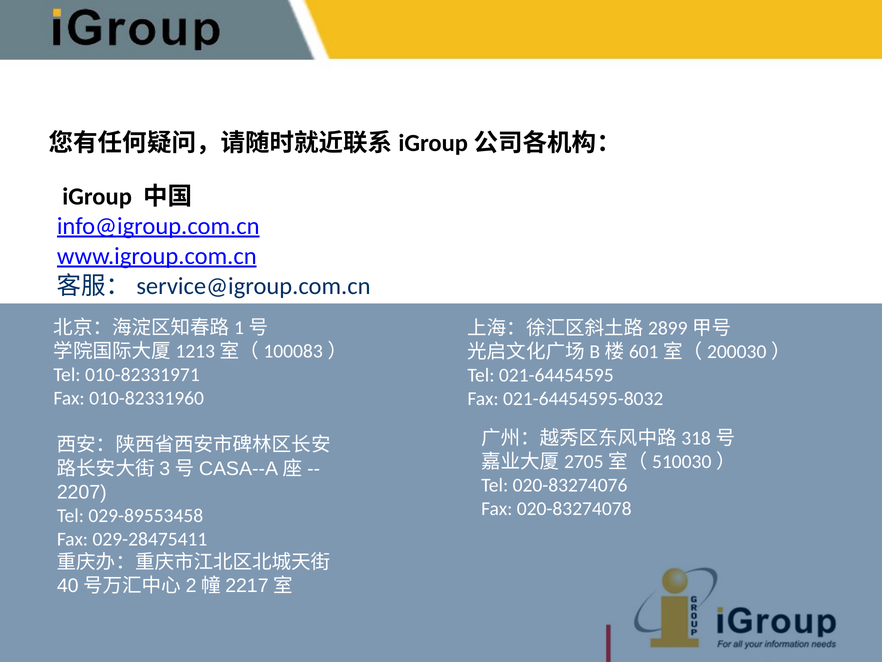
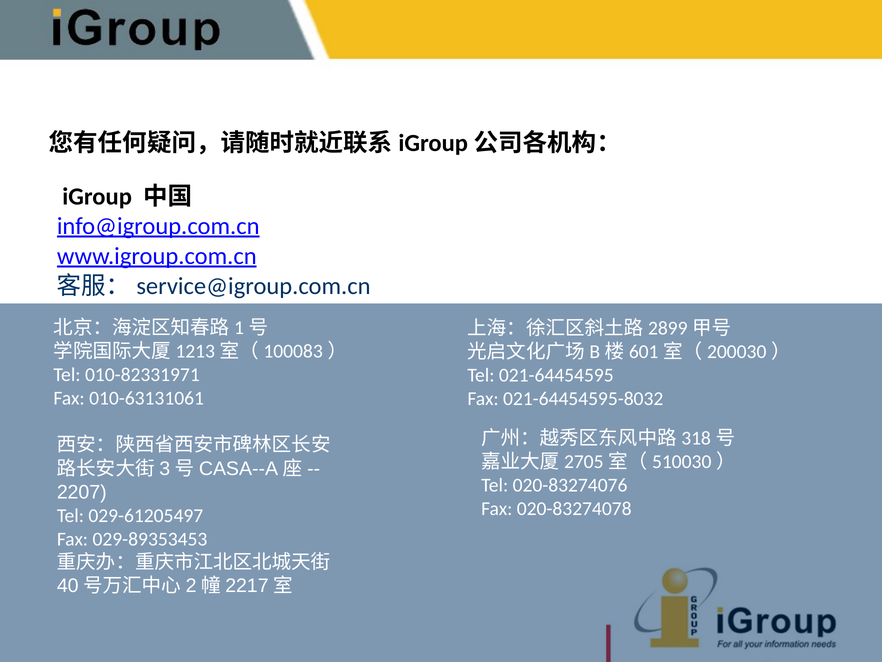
010-82331960: 010-82331960 -> 010-63131061
029-89553458: 029-89553458 -> 029-61205497
029-28475411: 029-28475411 -> 029-89353453
